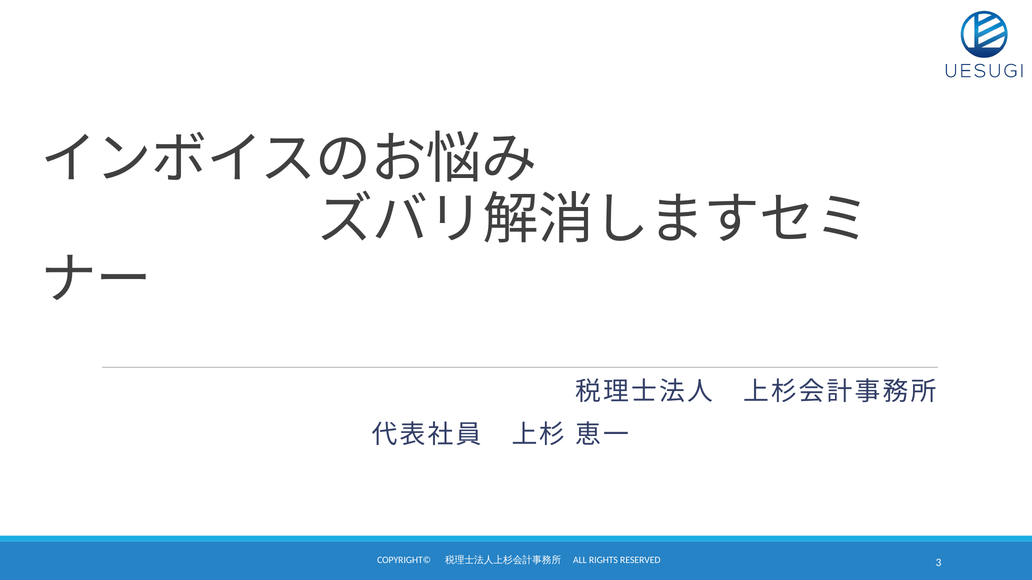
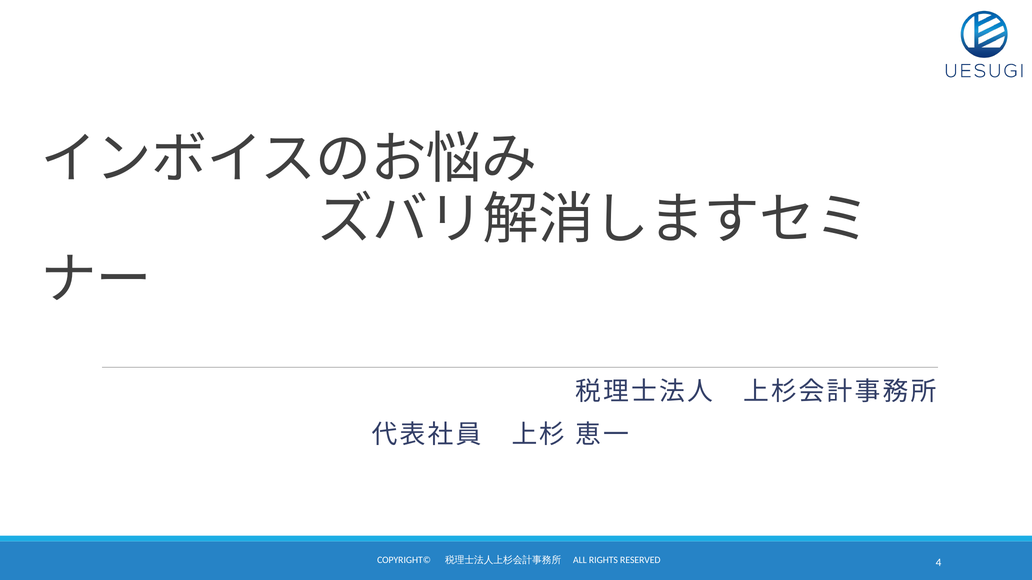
3: 3 -> 4
